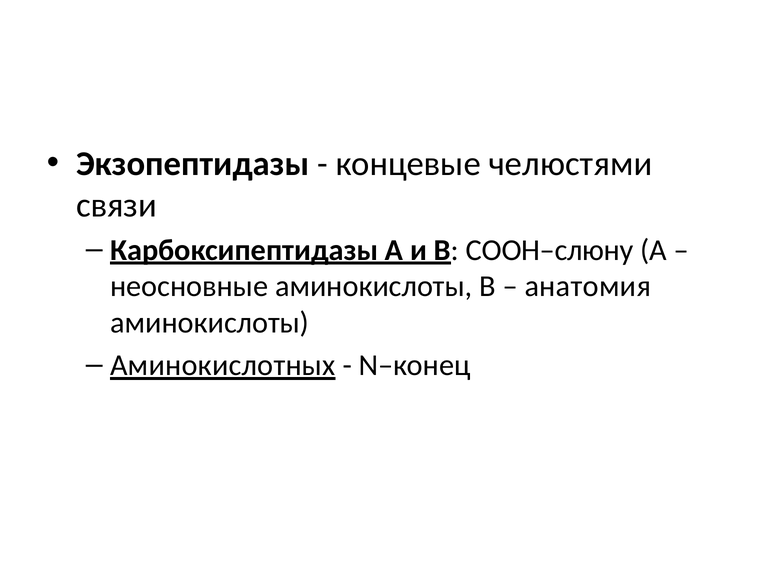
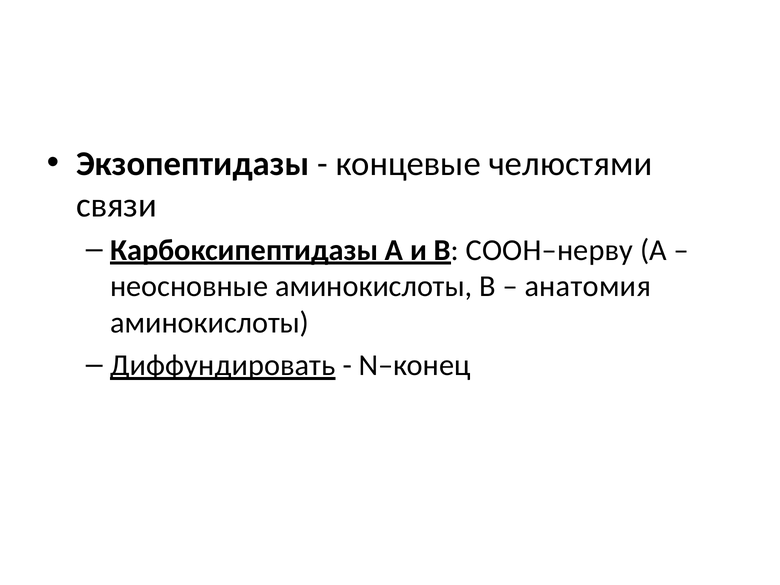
СООН–слюну: СООН–слюну -> СООН–нерву
Аминокислотных: Аминокислотных -> Диффундировать
